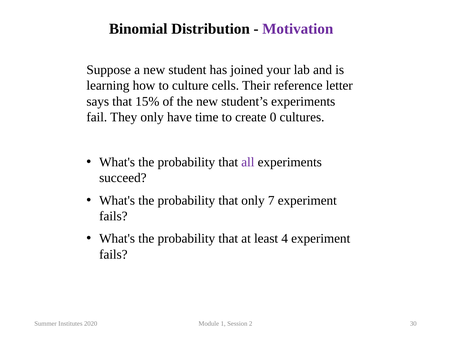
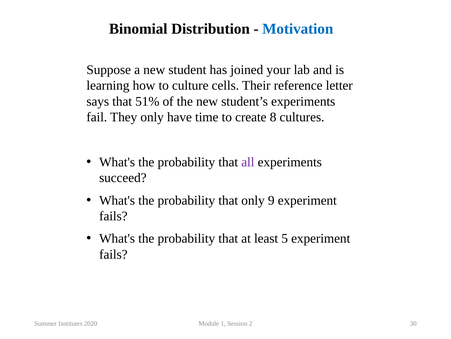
Motivation colour: purple -> blue
15%: 15% -> 51%
0: 0 -> 8
7: 7 -> 9
4: 4 -> 5
